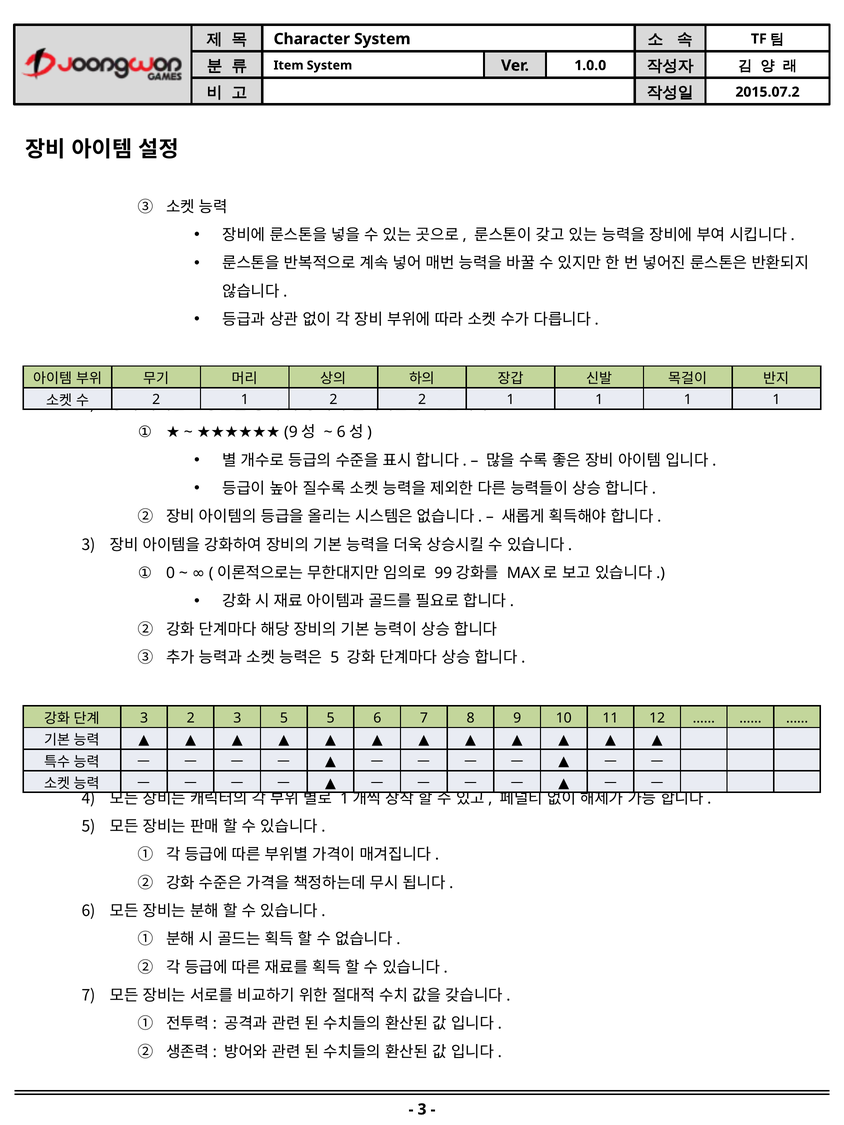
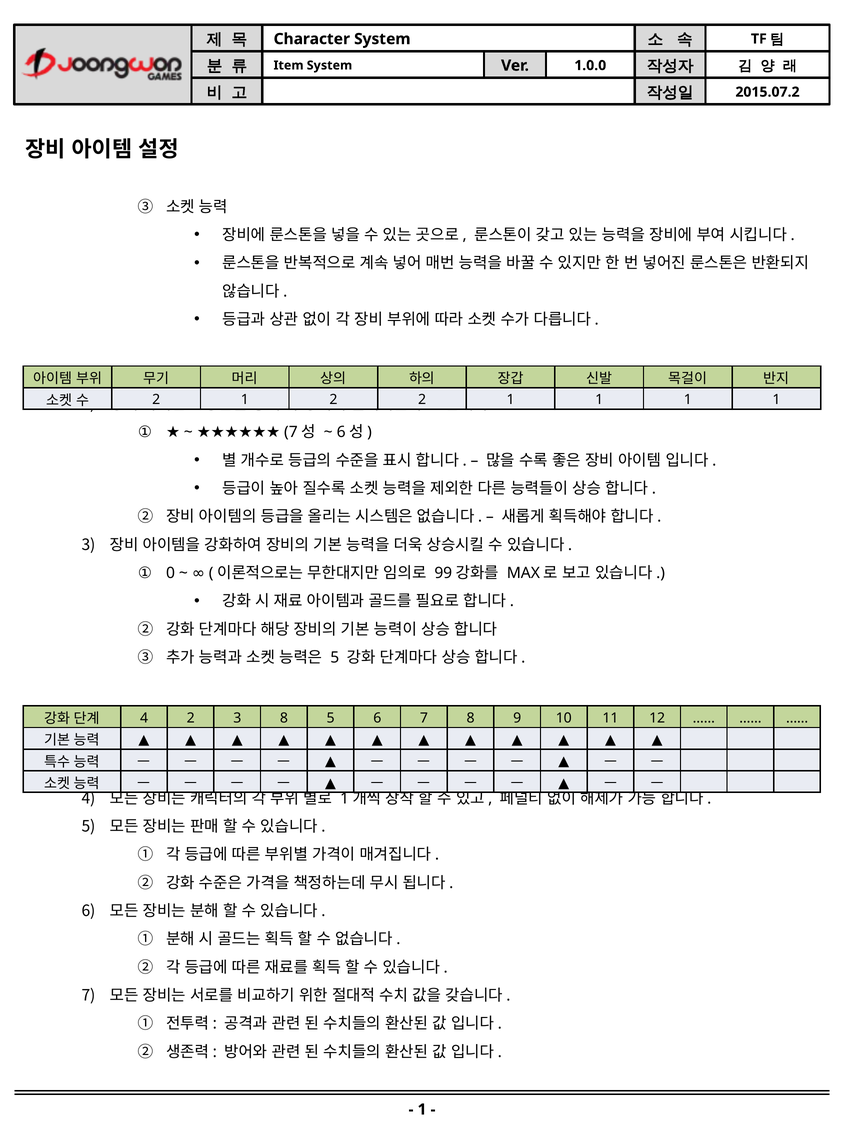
9 at (291, 432): 9 -> 7
3 at (144, 718): 3 -> 4
3 5: 5 -> 8
3 at (422, 1110): 3 -> 1
